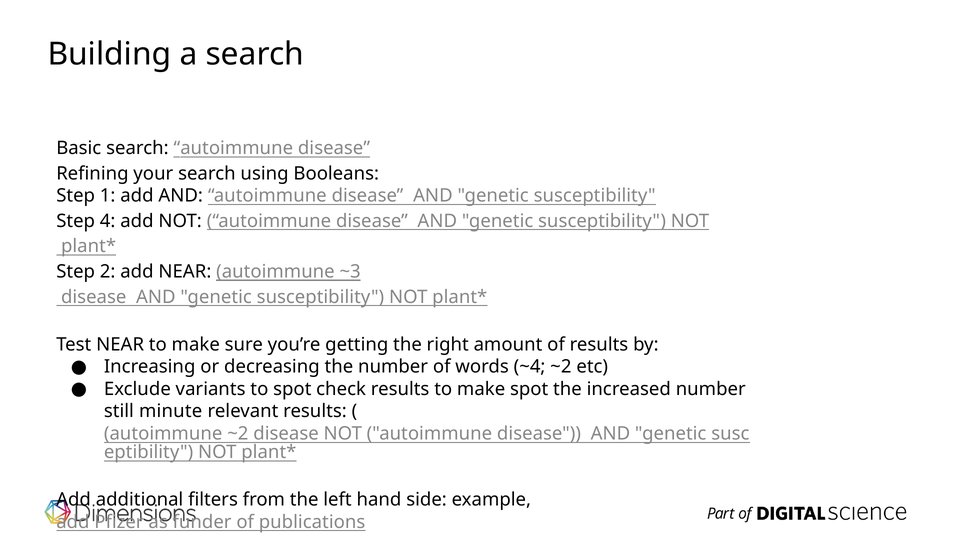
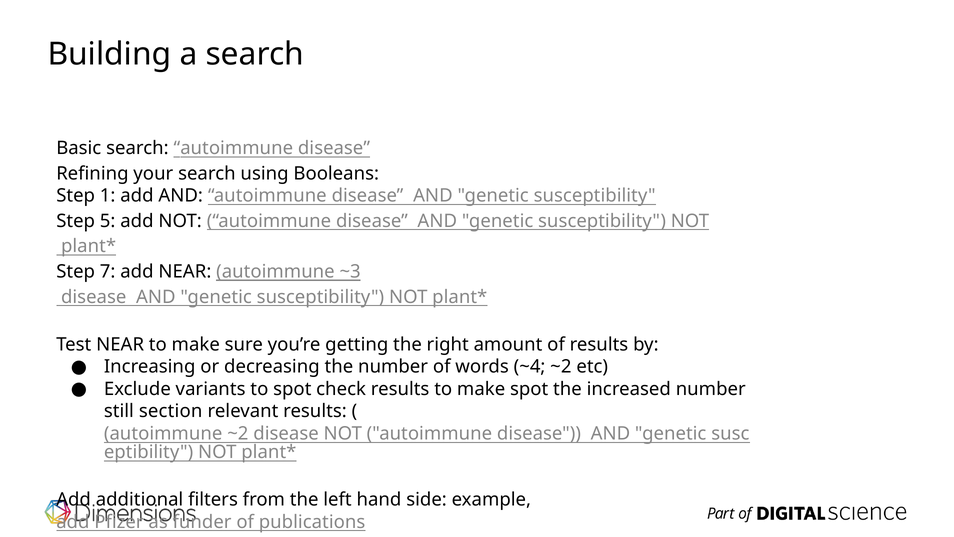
4: 4 -> 5
2: 2 -> 7
minute: minute -> section
